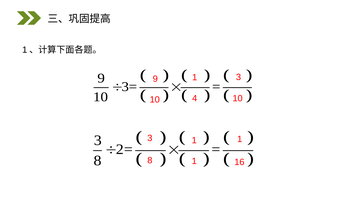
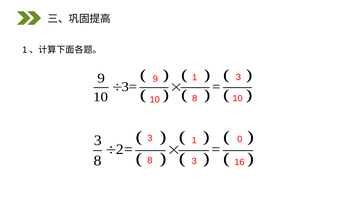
10 4: 4 -> 8
1 at (240, 139): 1 -> 0
8 1: 1 -> 3
